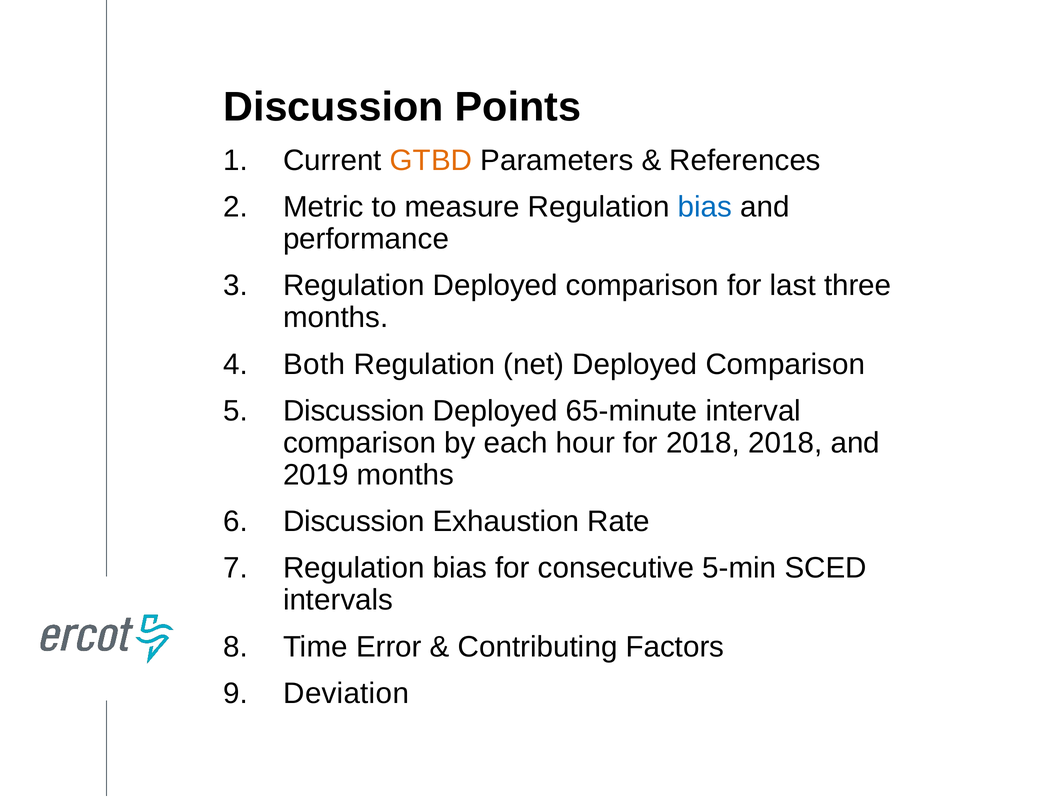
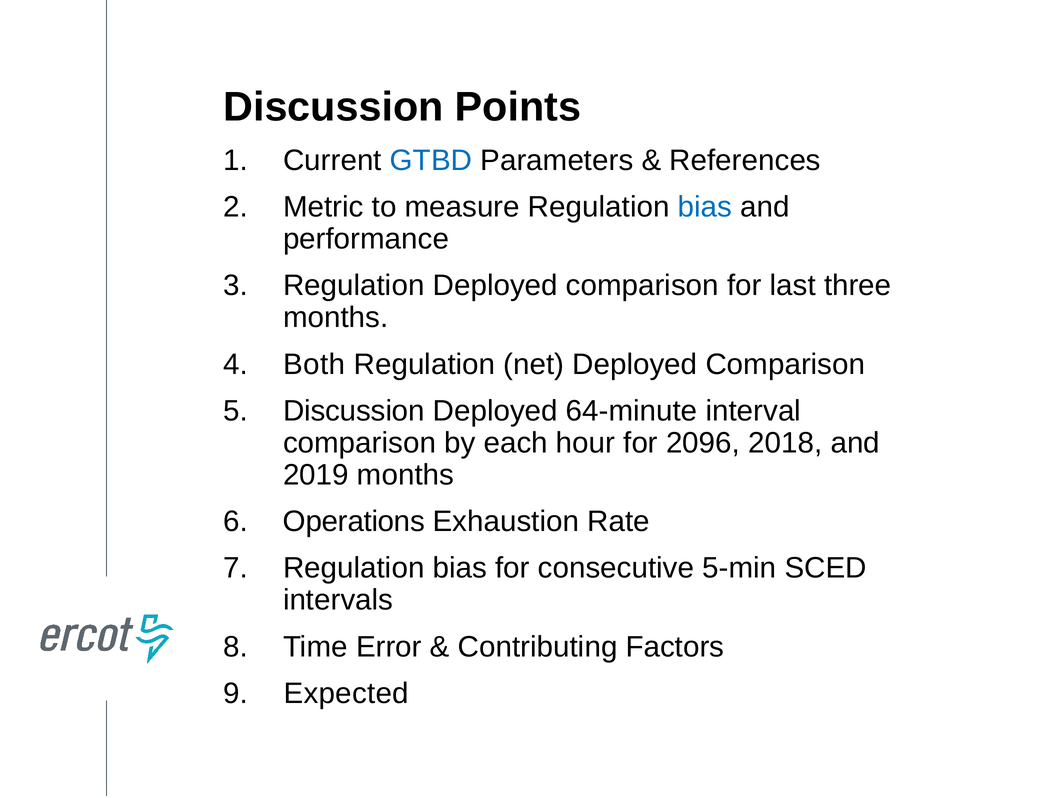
GTBD colour: orange -> blue
65-minute: 65-minute -> 64-minute
for 2018: 2018 -> 2096
Discussion at (354, 522): Discussion -> Operations
Deviation: Deviation -> Expected
